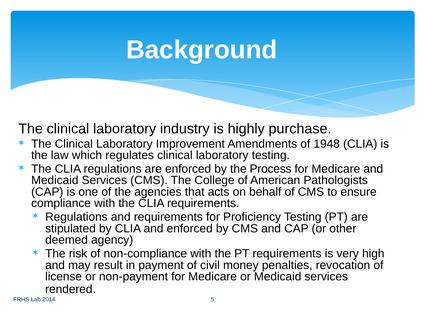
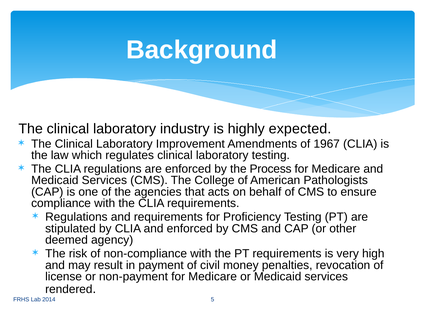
purchase: purchase -> expected
1948: 1948 -> 1967
